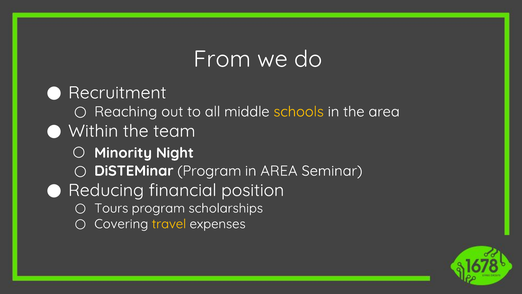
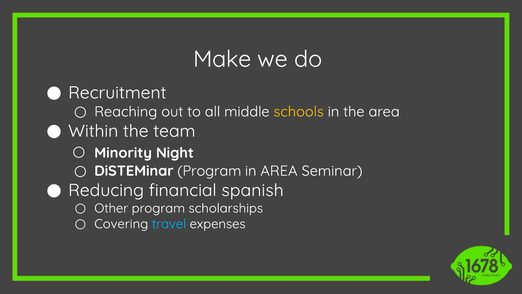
From: From -> Make
position: position -> spanish
Tours: Tours -> Other
travel colour: yellow -> light blue
